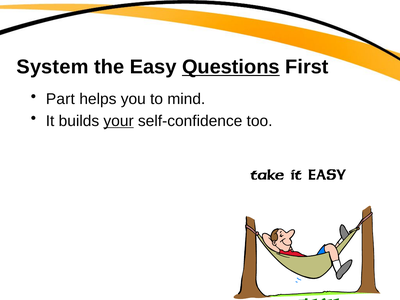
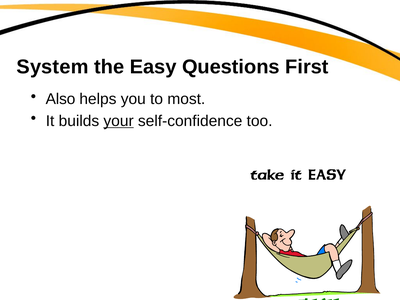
Questions underline: present -> none
Part: Part -> Also
mind: mind -> most
